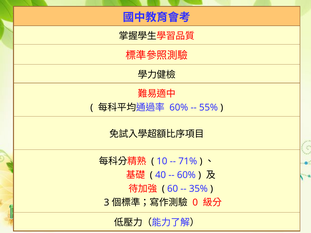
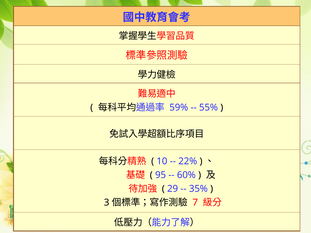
60% at (179, 108): 60% -> 59%
71%: 71% -> 22%
40: 40 -> 95
60: 60 -> 29
0: 0 -> 7
